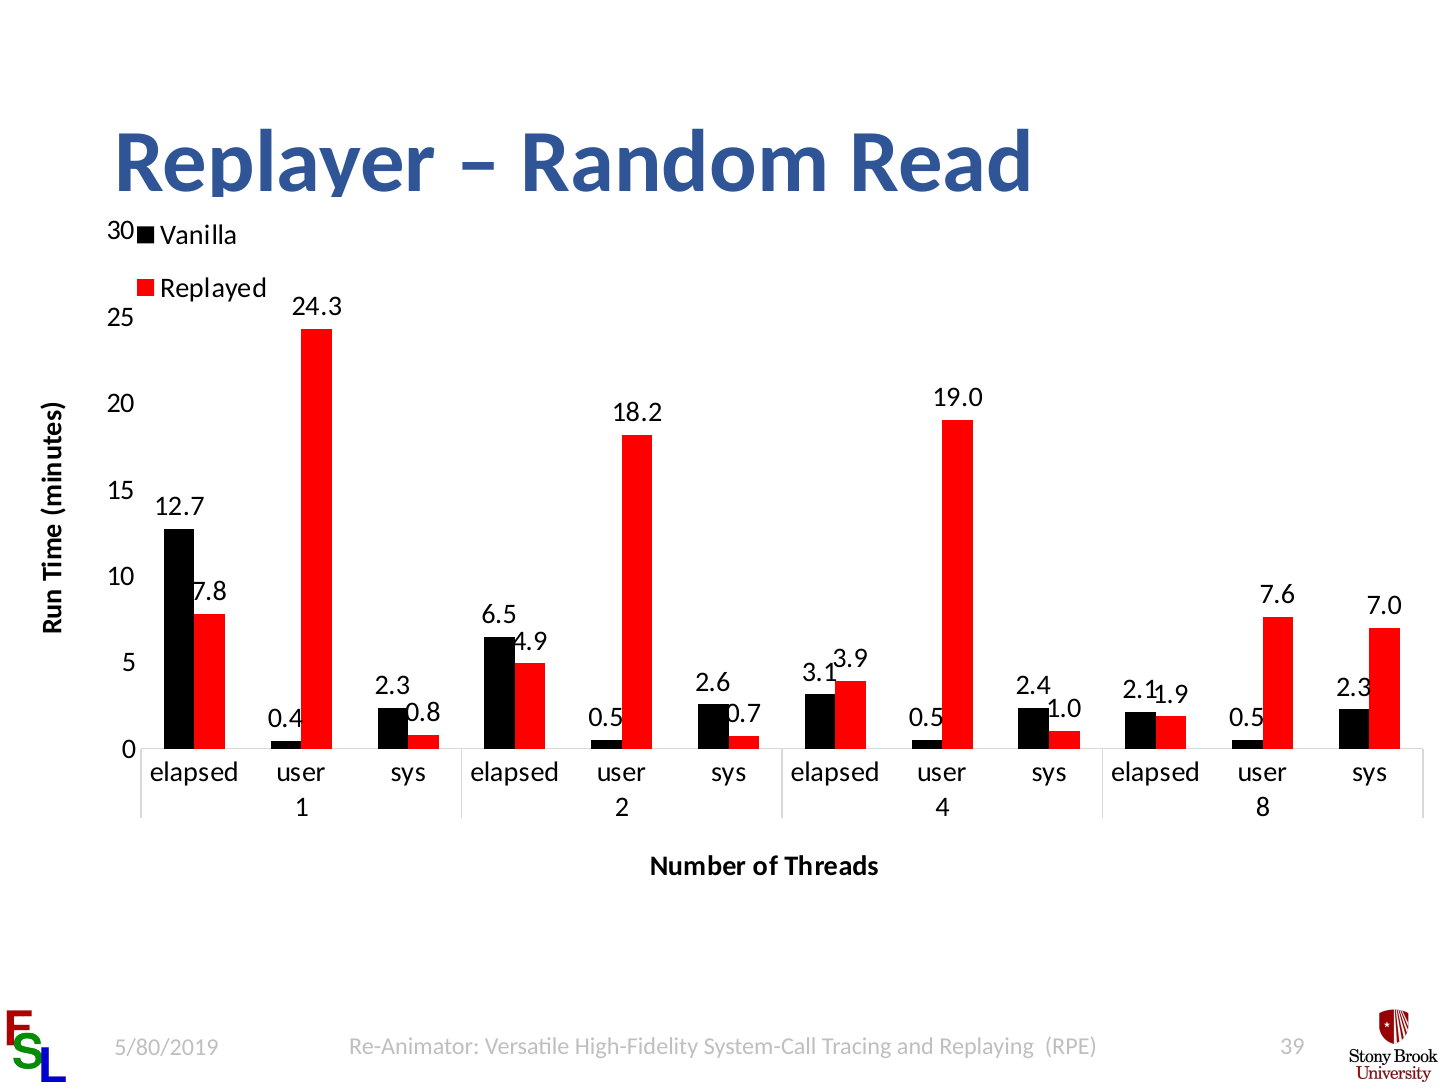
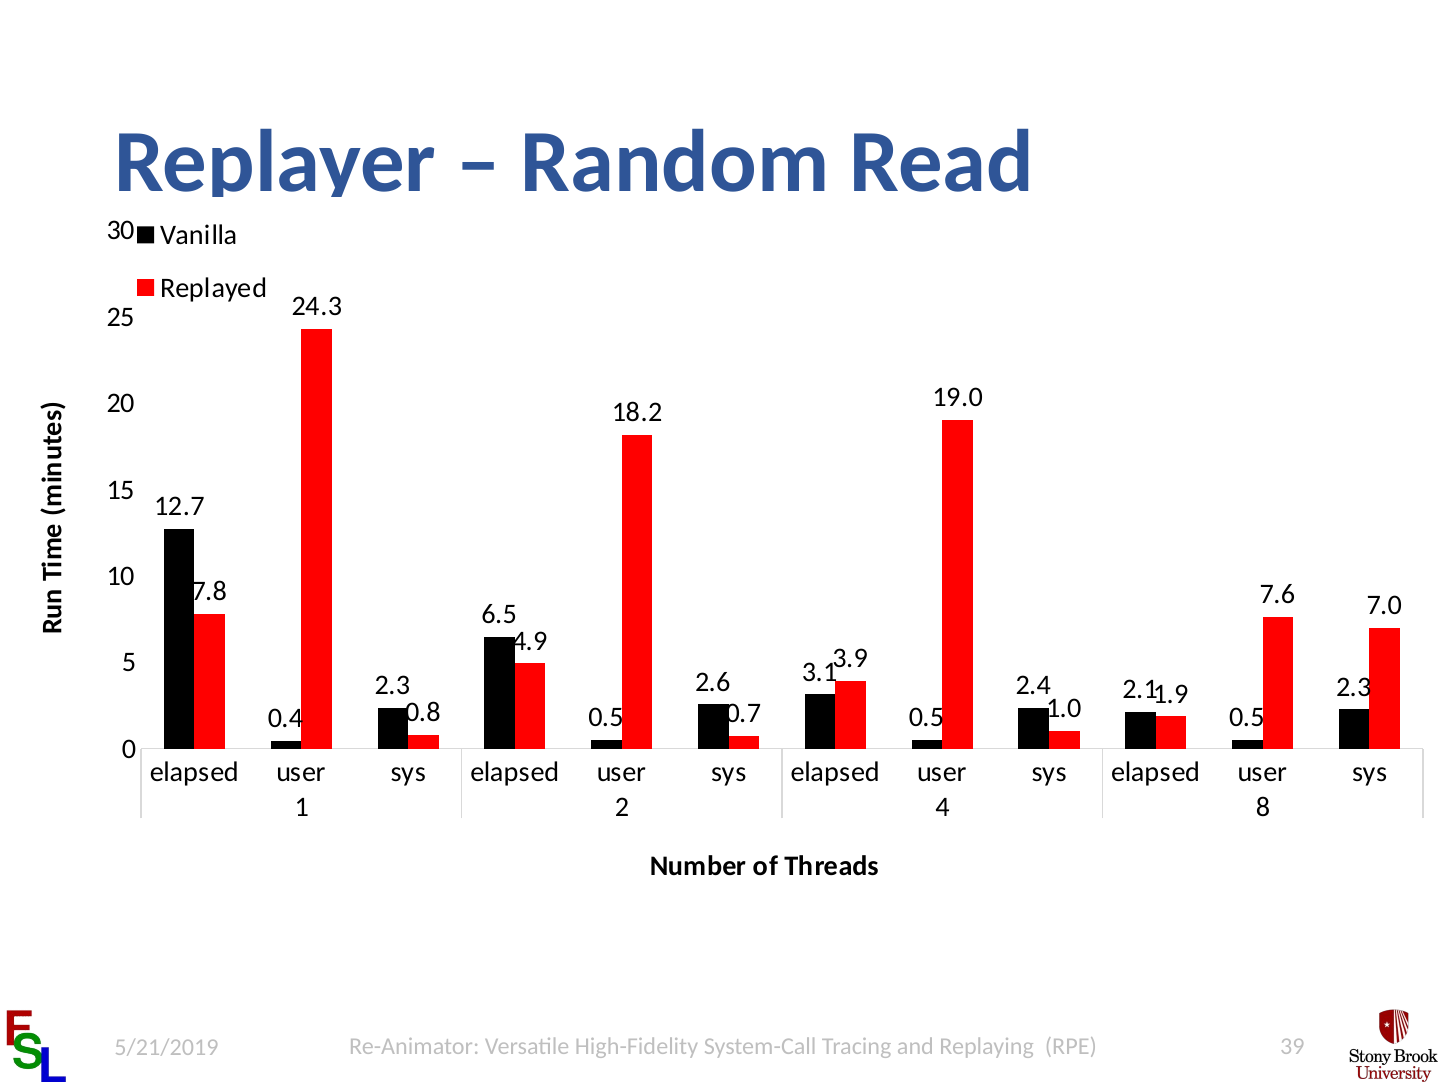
5/80/2019: 5/80/2019 -> 5/21/2019
